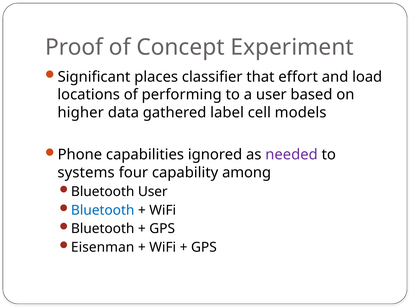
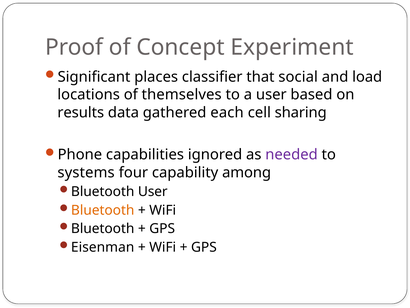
effort: effort -> social
performing: performing -> themselves
higher: higher -> results
label: label -> each
models: models -> sharing
Bluetooth at (103, 210) colour: blue -> orange
